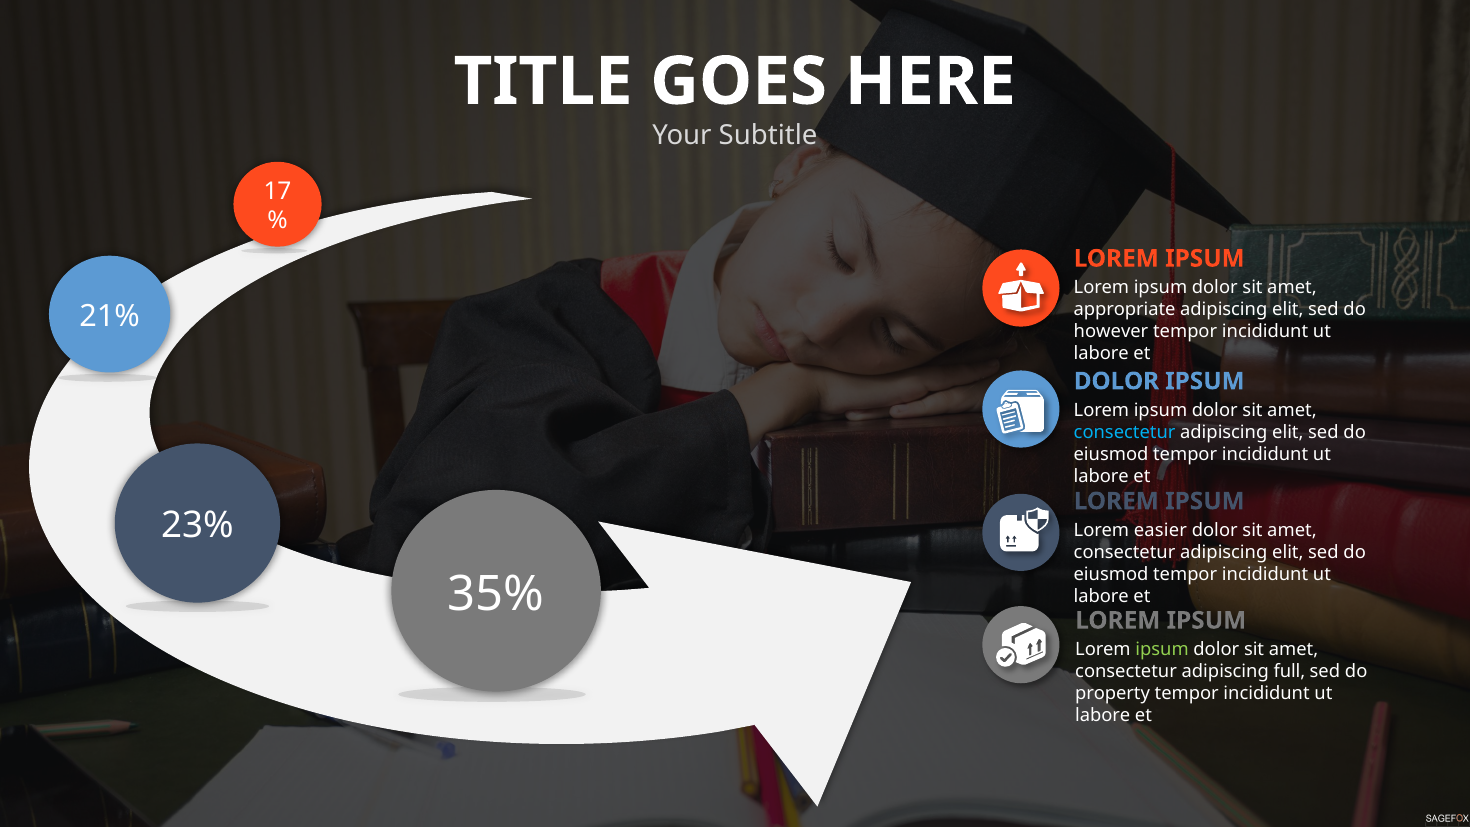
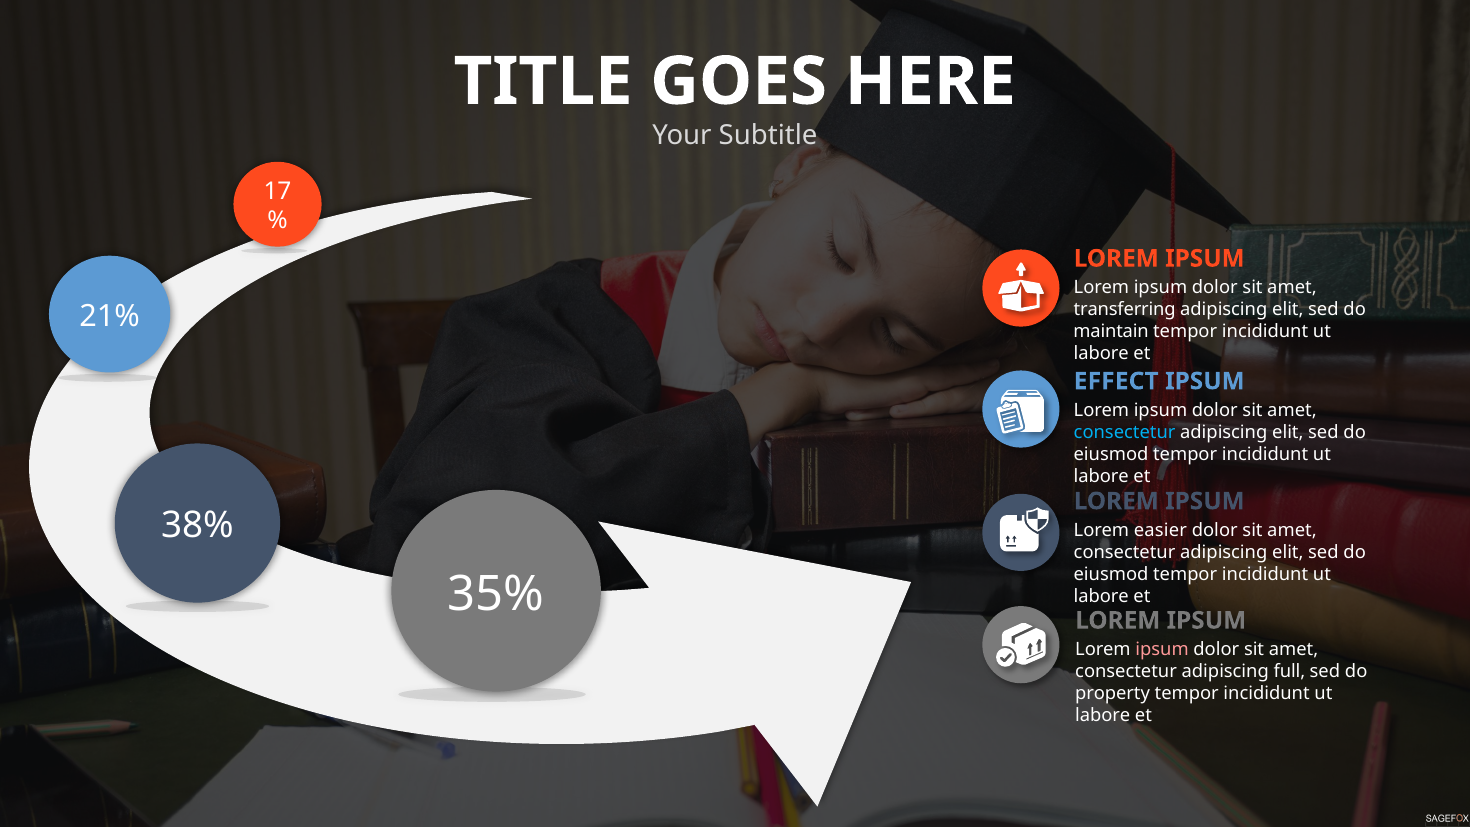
appropriate: appropriate -> transferring
however: however -> maintain
DOLOR at (1116, 381): DOLOR -> EFFECT
23%: 23% -> 38%
ipsum at (1162, 649) colour: light green -> pink
